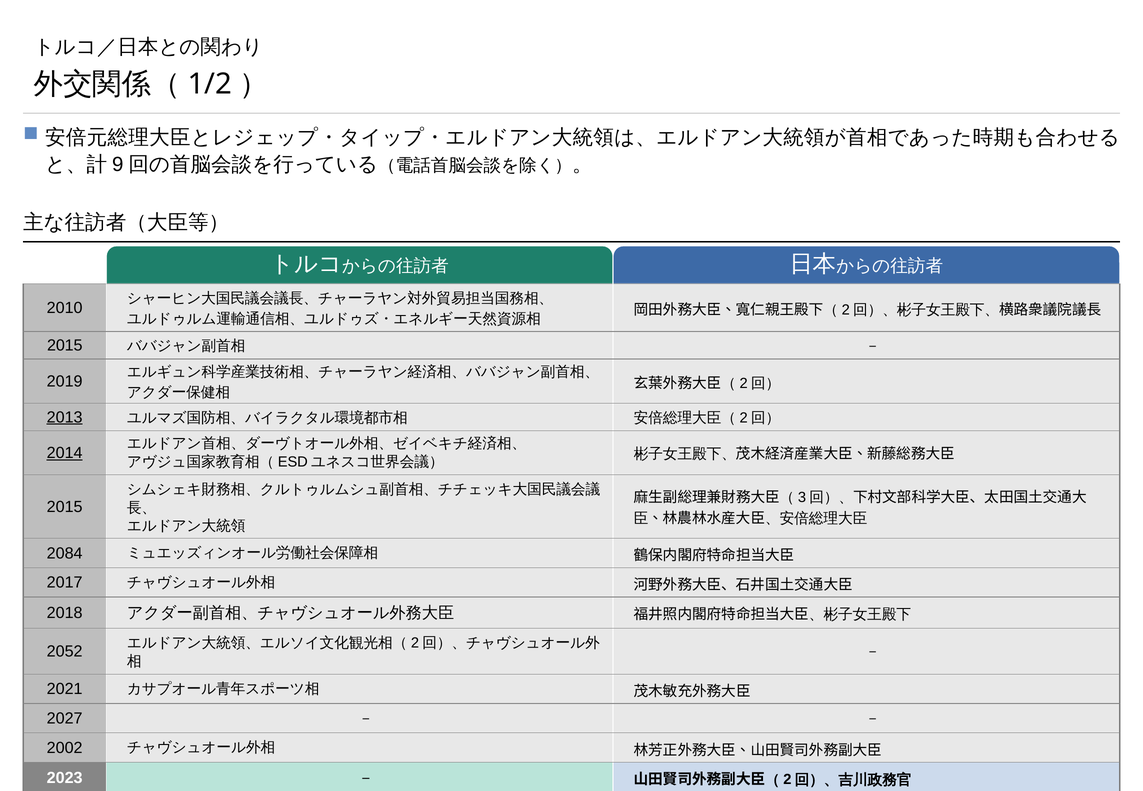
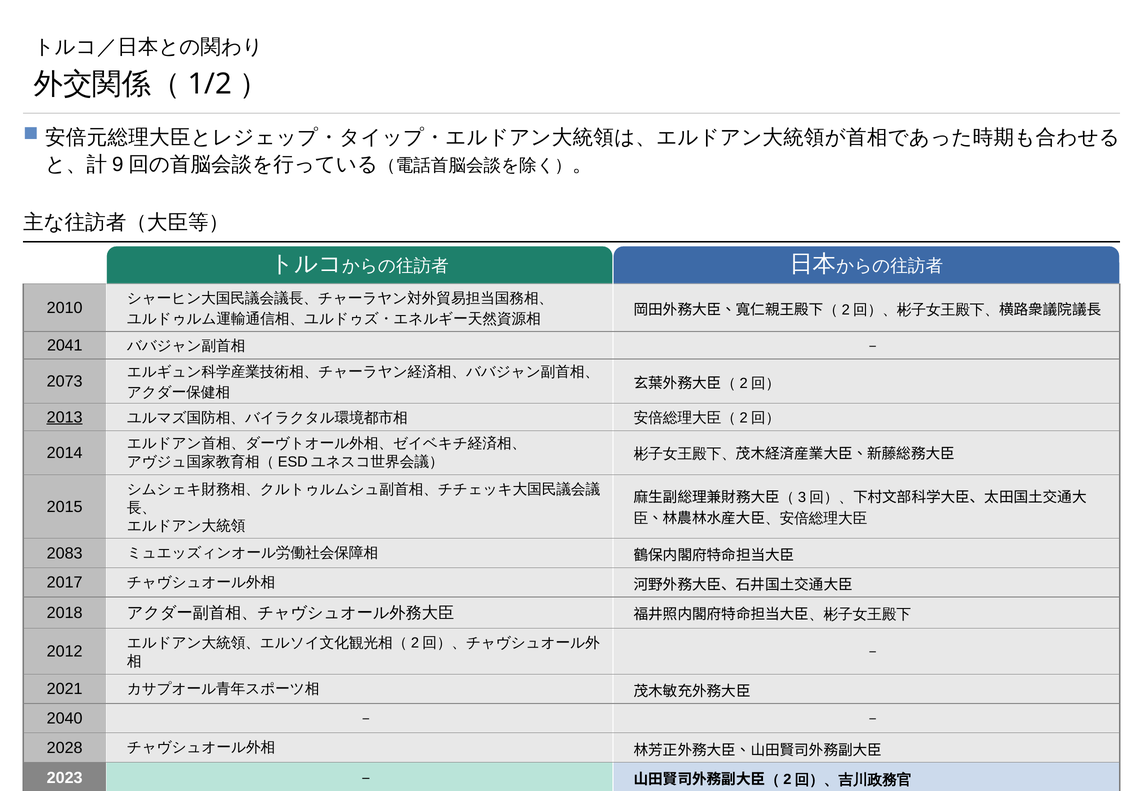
2015 at (65, 346): 2015 -> 2041
2019: 2019 -> 2073
2014 underline: present -> none
2084: 2084 -> 2083
2052: 2052 -> 2012
2027: 2027 -> 2040
2002: 2002 -> 2028
